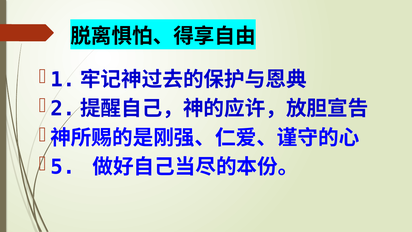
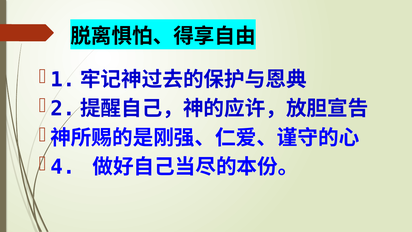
5: 5 -> 4
